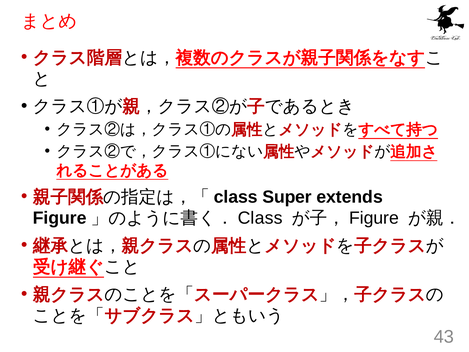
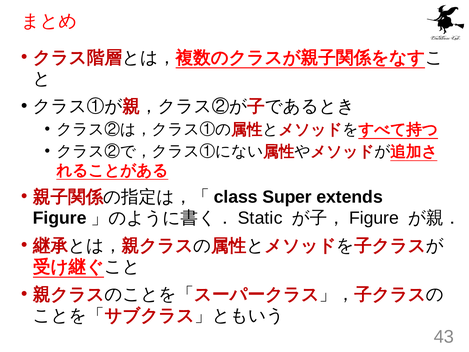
Class at (260, 218): Class -> Static
